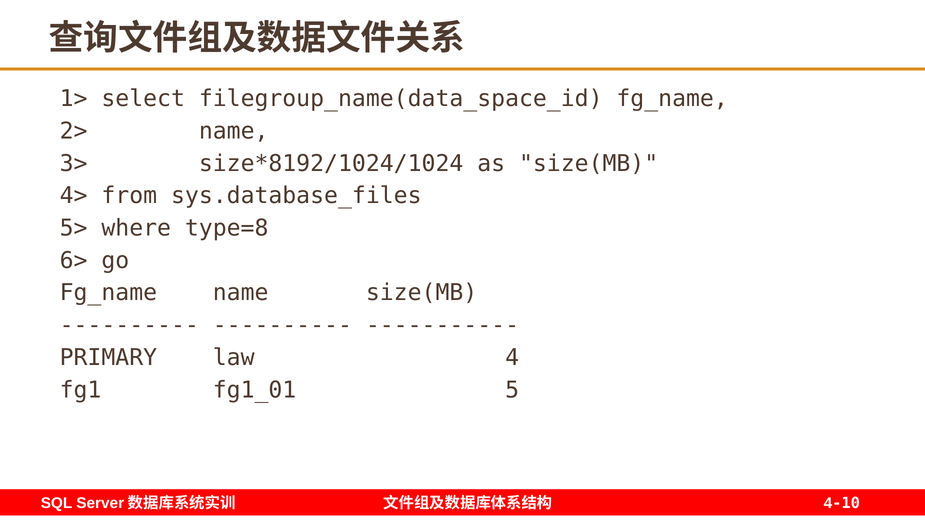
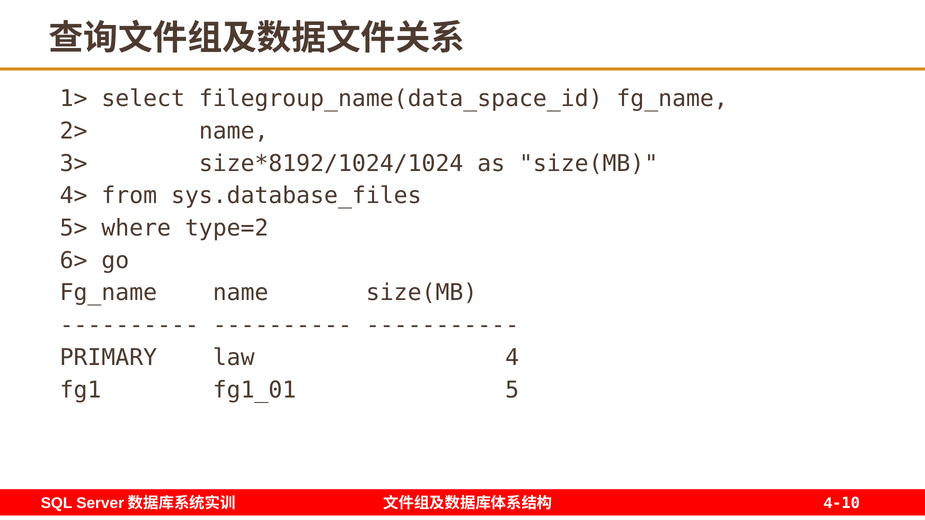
type=8: type=8 -> type=2
